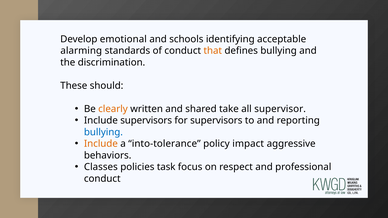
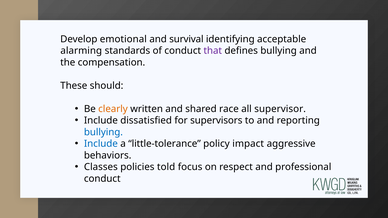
schools: schools -> survival
that colour: orange -> purple
discrimination: discrimination -> compensation
take: take -> race
Include supervisors: supervisors -> dissatisfied
Include at (101, 144) colour: orange -> blue
into-tolerance: into-tolerance -> little-tolerance
task: task -> told
